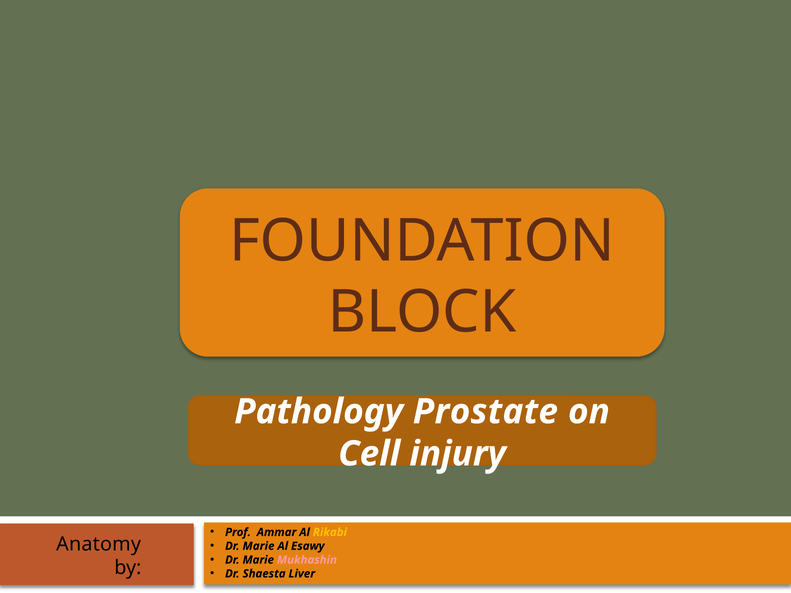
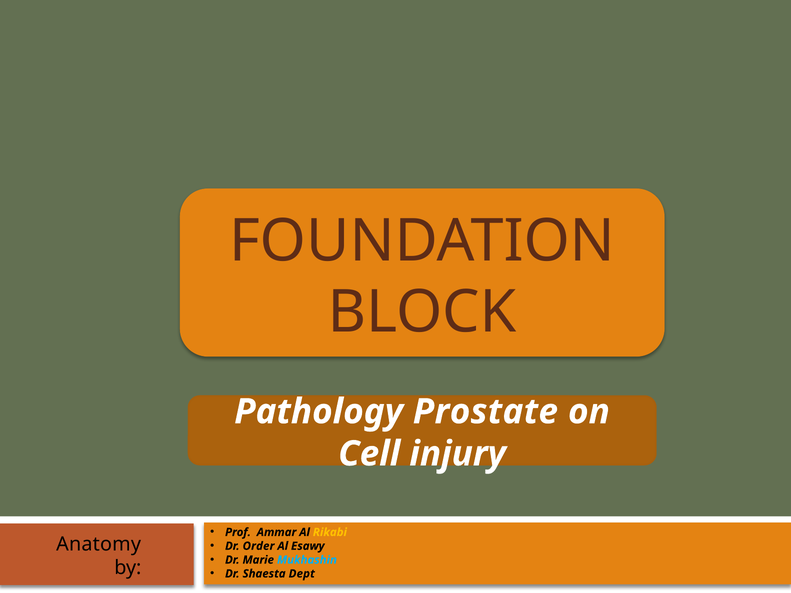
Marie at (259, 546): Marie -> Order
Mukhashin colour: pink -> light blue
Liver: Liver -> Dept
